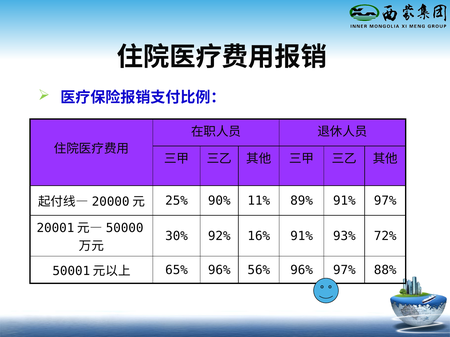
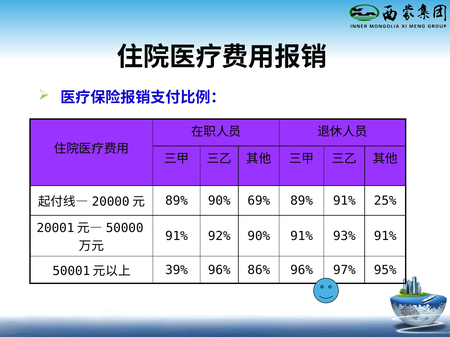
25% at (177, 201): 25% -> 89%
11%: 11% -> 69%
91% 97%: 97% -> 25%
30% at (177, 236): 30% -> 91%
92% 16%: 16% -> 90%
93% 72%: 72% -> 91%
65%: 65% -> 39%
56%: 56% -> 86%
88%: 88% -> 95%
